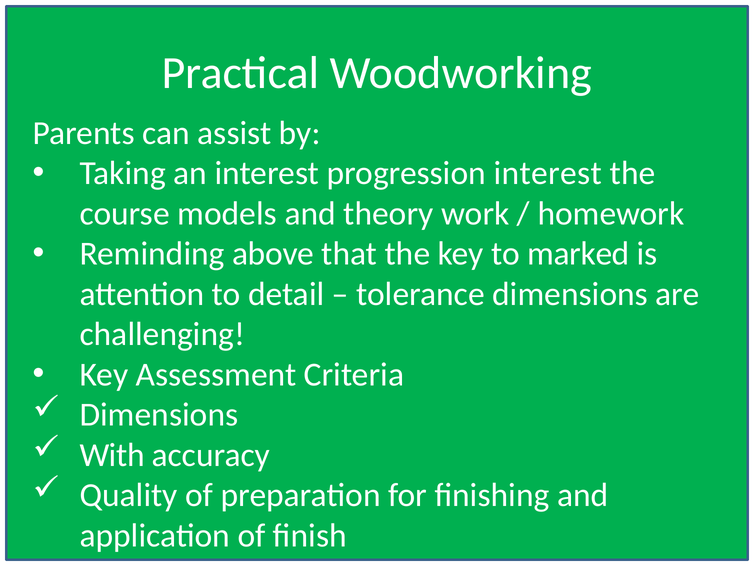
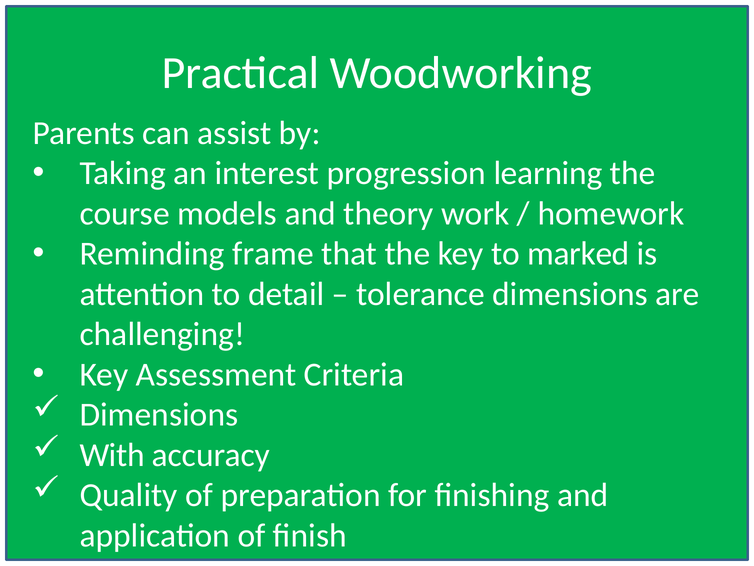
progression interest: interest -> learning
above: above -> frame
